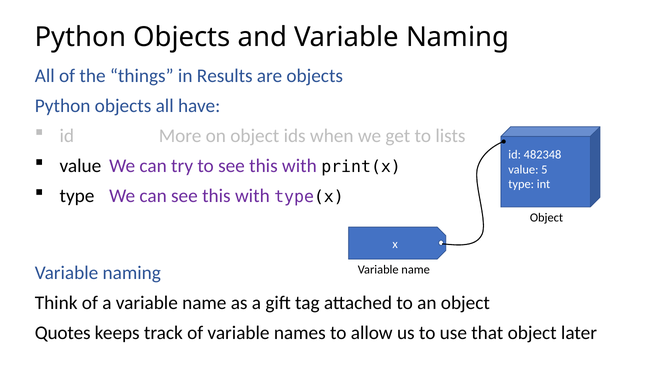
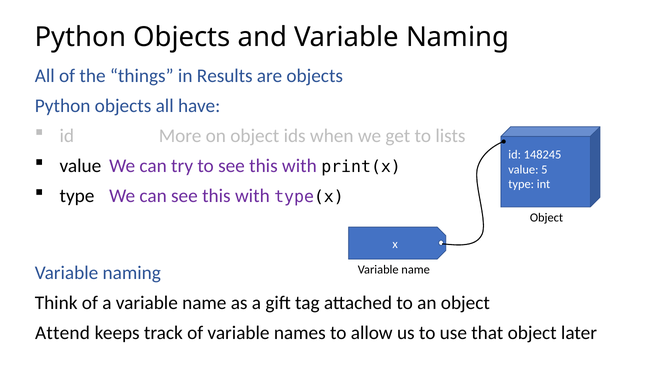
482348: 482348 -> 148245
Quotes: Quotes -> Attend
